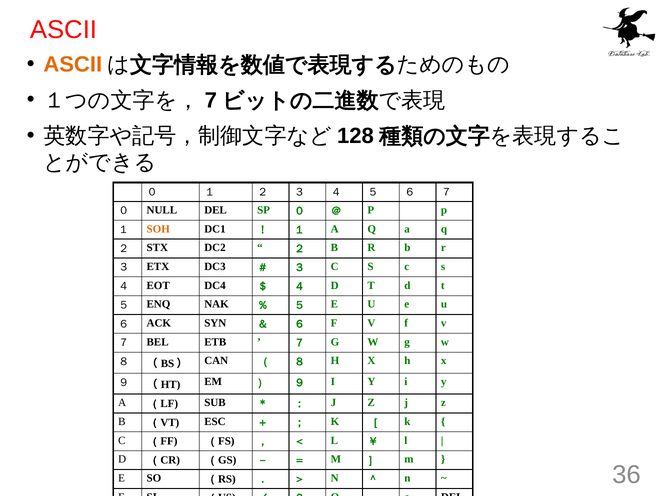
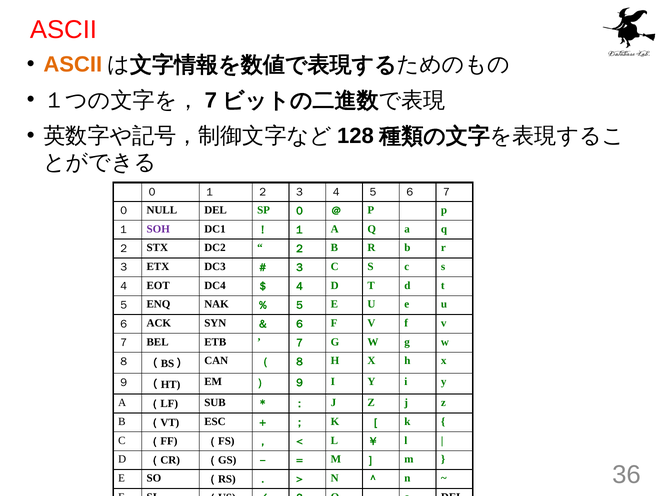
SOH colour: orange -> purple
